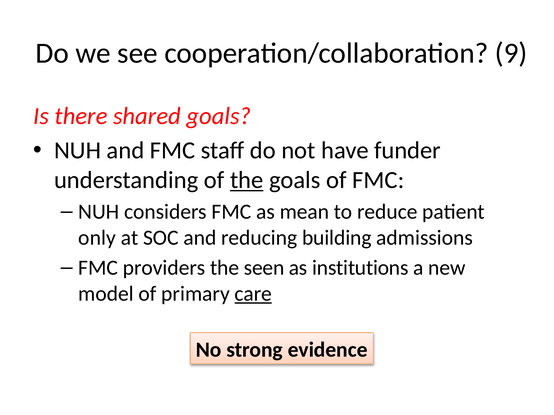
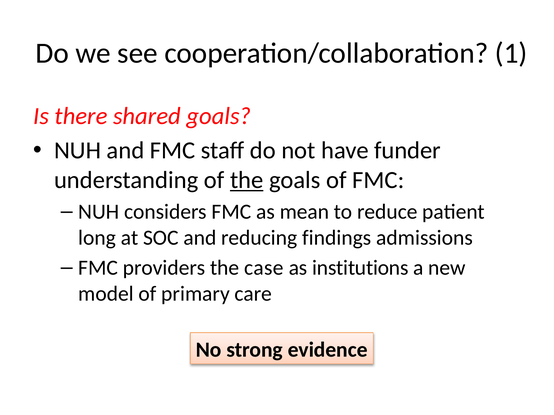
9: 9 -> 1
only: only -> long
building: building -> findings
seen: seen -> case
care underline: present -> none
